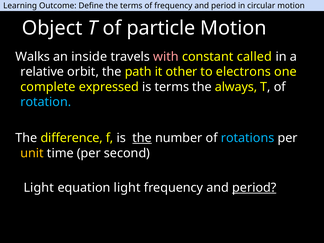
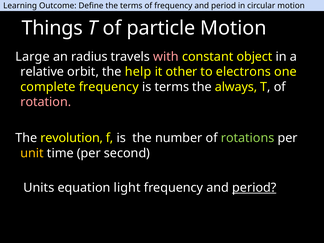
Object: Object -> Things
Walks: Walks -> Large
inside: inside -> radius
called: called -> object
path: path -> help
complete expressed: expressed -> frequency
rotation colour: light blue -> pink
difference: difference -> revolution
the at (142, 138) underline: present -> none
rotations colour: light blue -> light green
Light at (39, 188): Light -> Units
